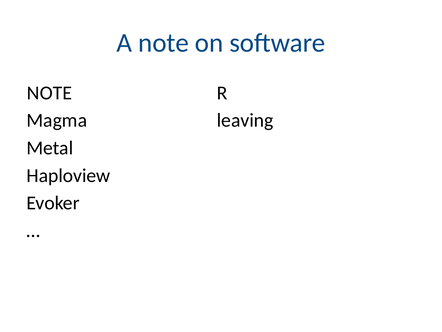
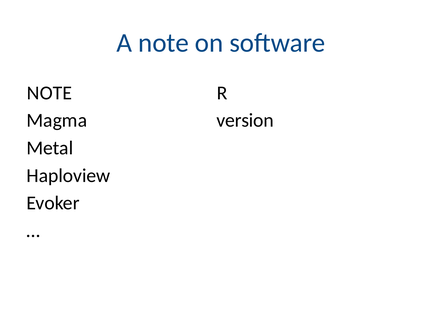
leaving: leaving -> version
